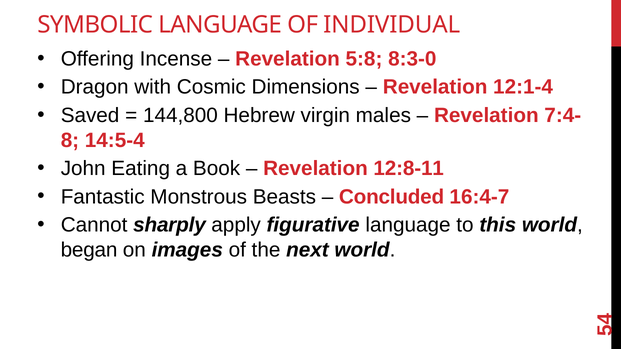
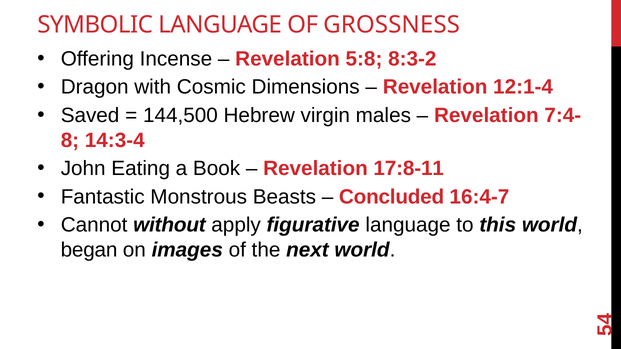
INDIVIDUAL: INDIVIDUAL -> GROSSNESS
8:3-0: 8:3-0 -> 8:3-2
144,800: 144,800 -> 144,500
14:5-4: 14:5-4 -> 14:3-4
12:8-11: 12:8-11 -> 17:8-11
sharply: sharply -> without
